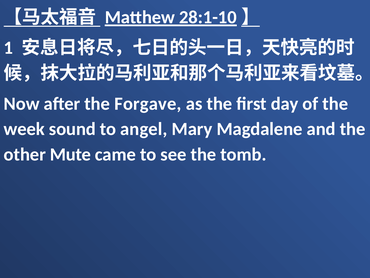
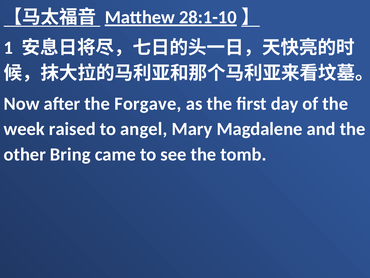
sound: sound -> raised
Mute: Mute -> Bring
